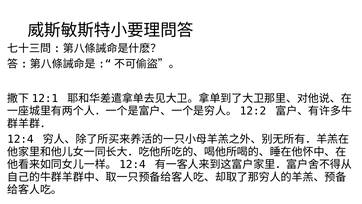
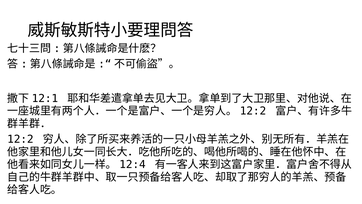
12:4 at (20, 139): 12:4 -> 12:2
